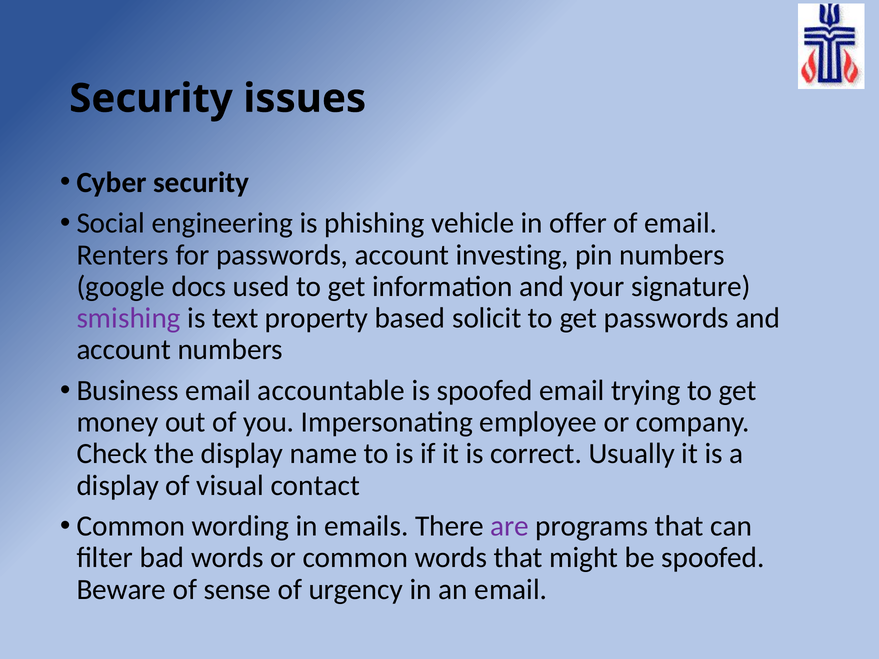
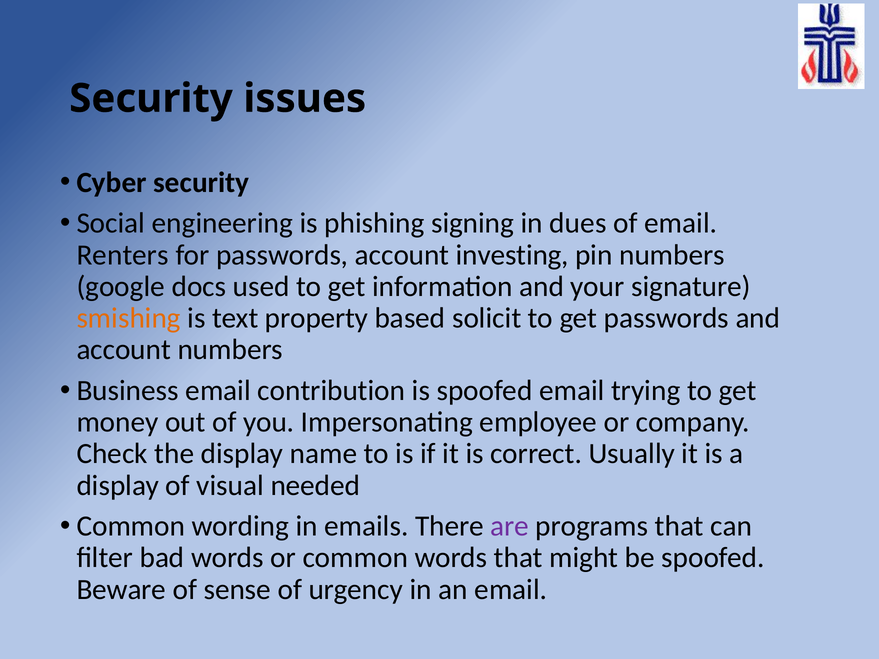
vehicle: vehicle -> signing
offer: offer -> dues
smishing colour: purple -> orange
accountable: accountable -> contribution
contact: contact -> needed
